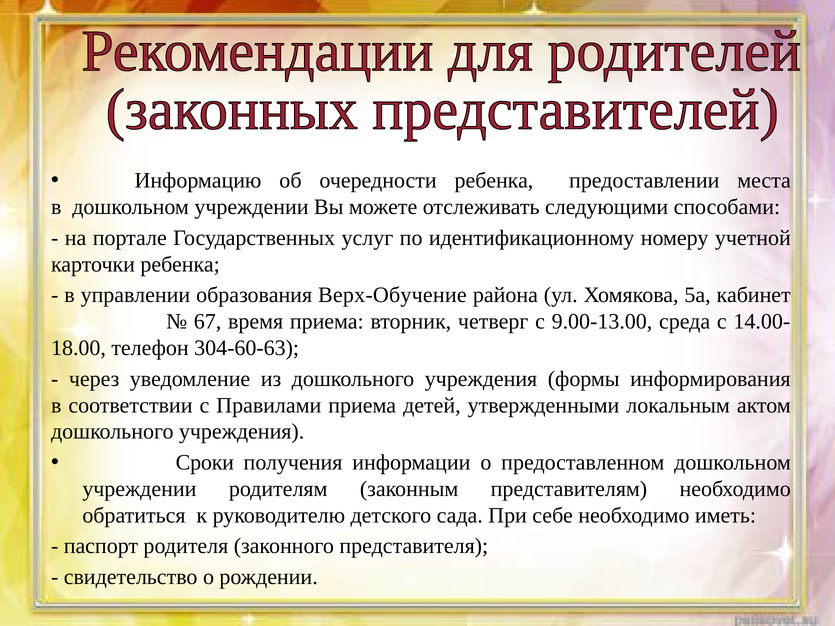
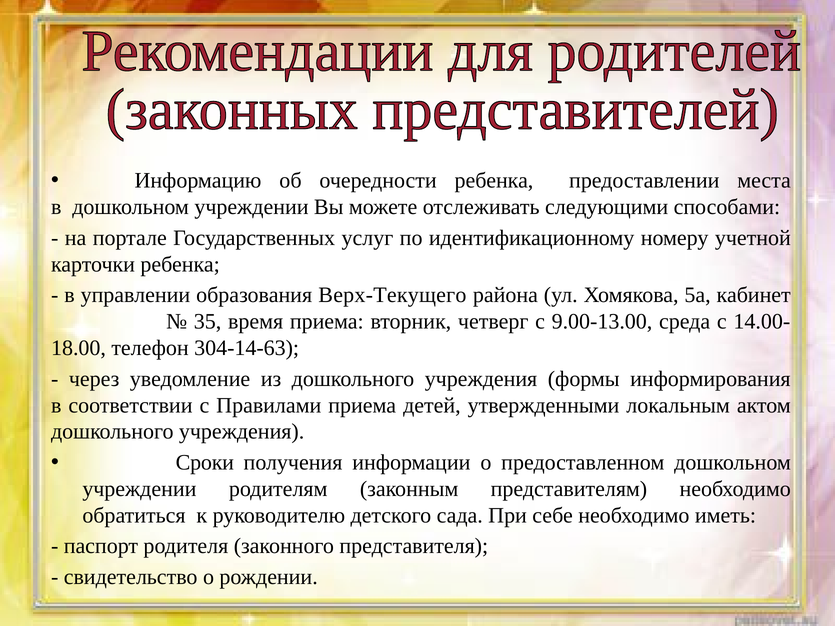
Верх-Обучение: Верх-Обучение -> Верх-Текущего
67: 67 -> 35
304-60-63: 304-60-63 -> 304-14-63
